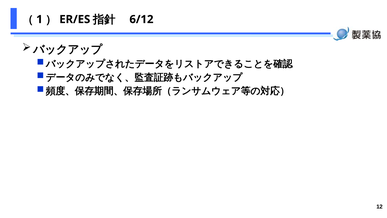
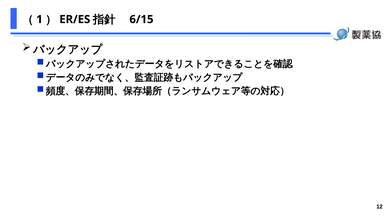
6/12: 6/12 -> 6/15
